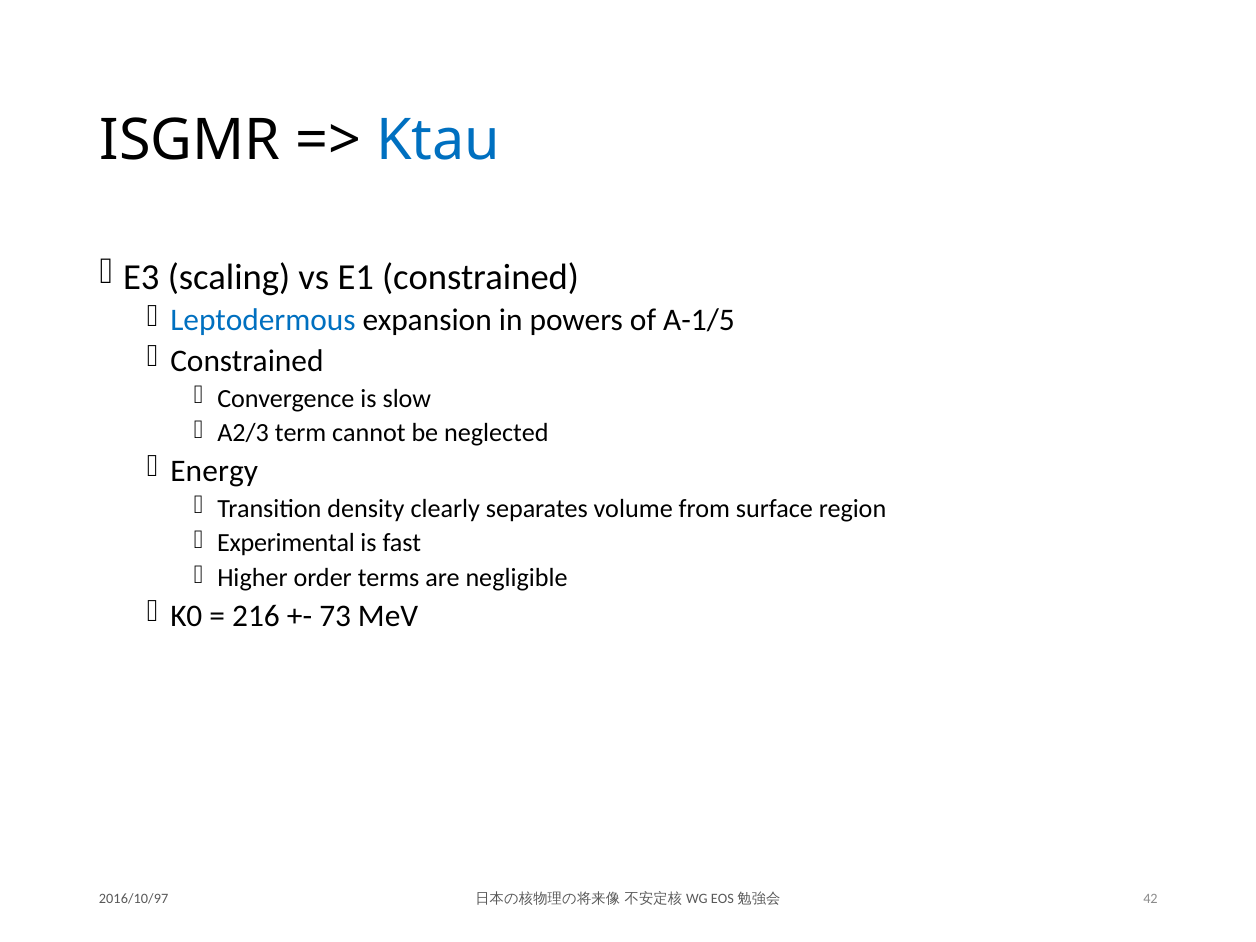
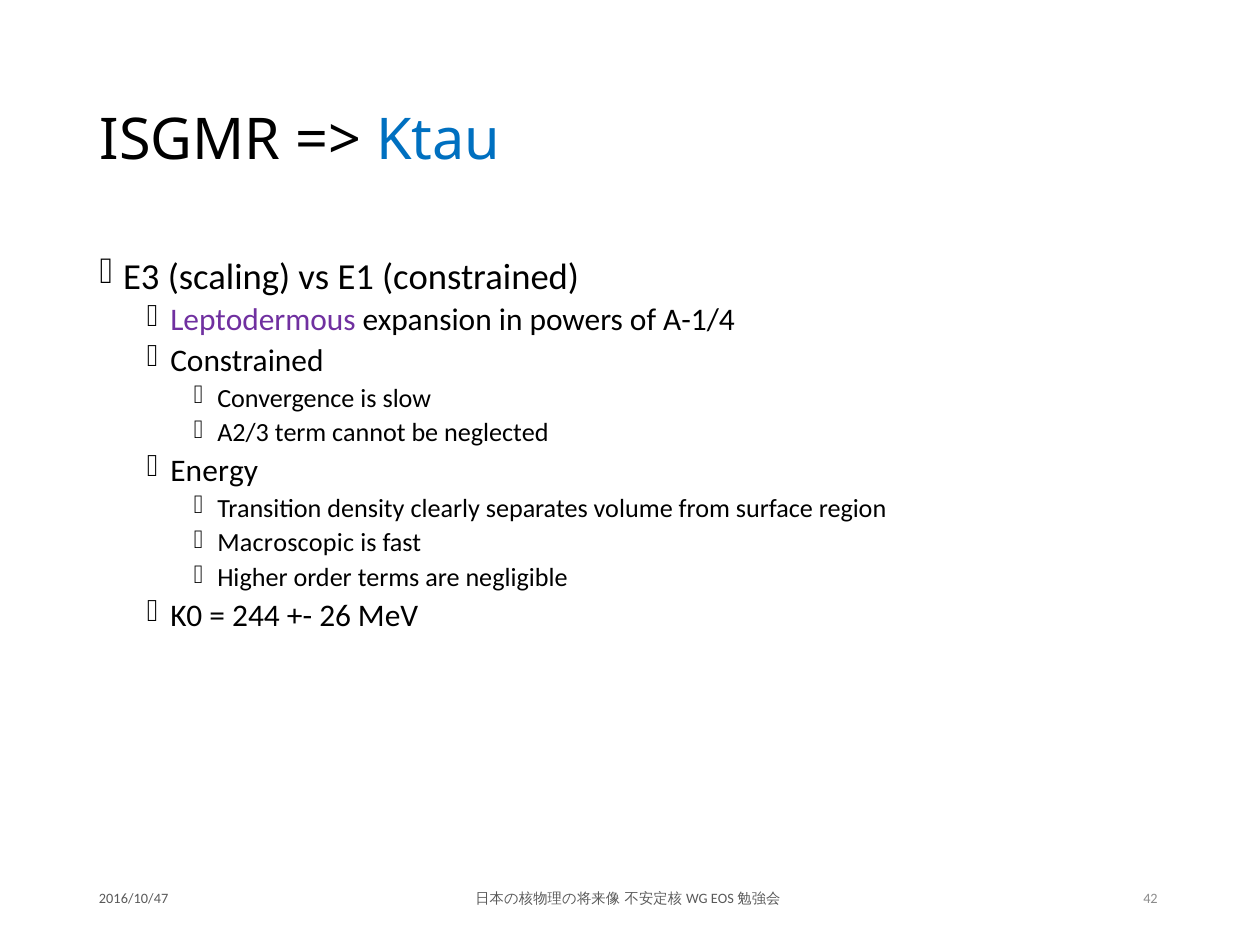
Leptodermous colour: blue -> purple
A-1/5: A-1/5 -> A-1/4
Experimental: Experimental -> Macroscopic
216: 216 -> 244
73: 73 -> 26
2016/10/97: 2016/10/97 -> 2016/10/47
